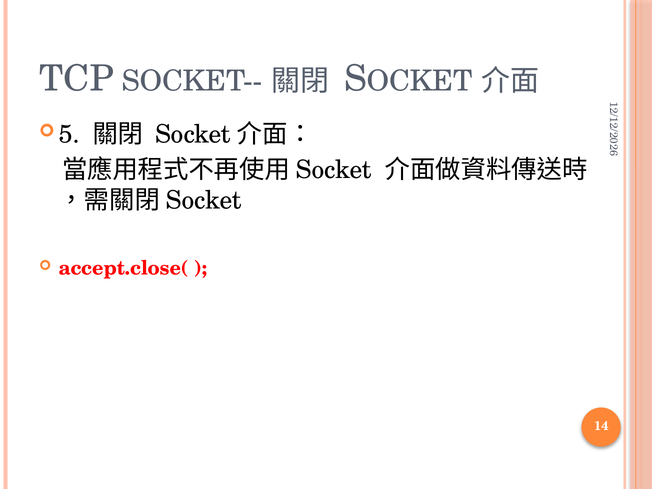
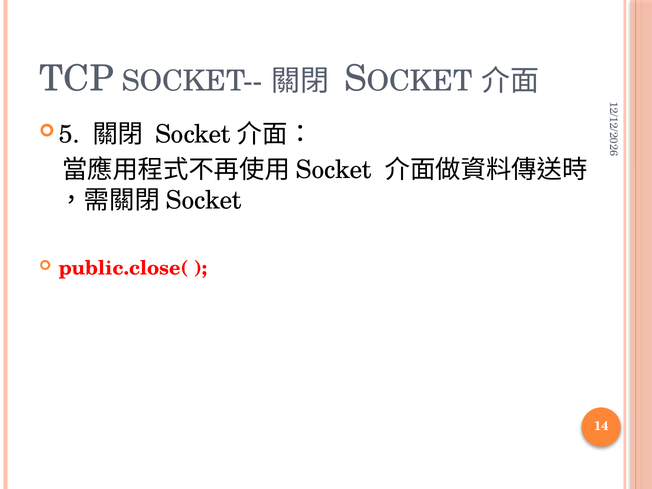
accept.close(: accept.close( -> public.close(
